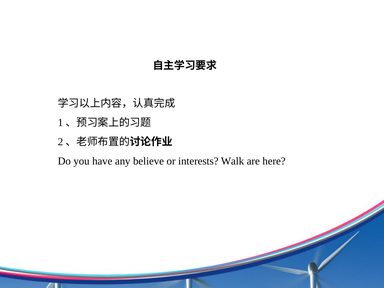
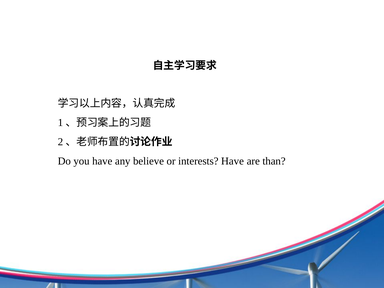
interests Walk: Walk -> Have
here: here -> than
